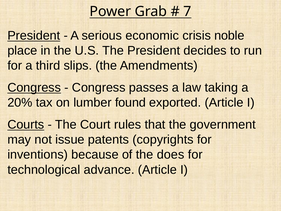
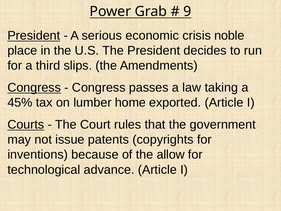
7: 7 -> 9
20%: 20% -> 45%
found: found -> home
does: does -> allow
